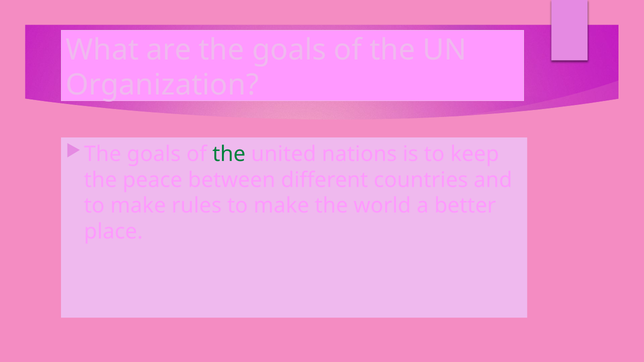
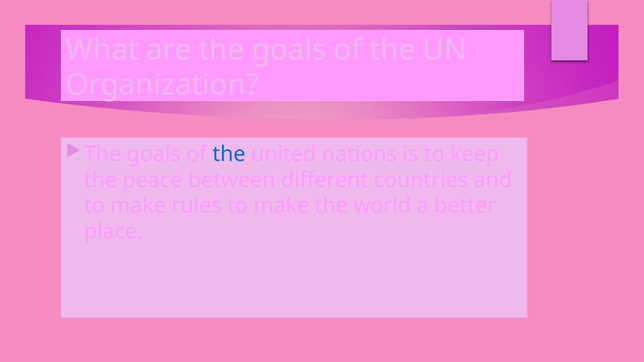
the at (229, 154) colour: green -> blue
